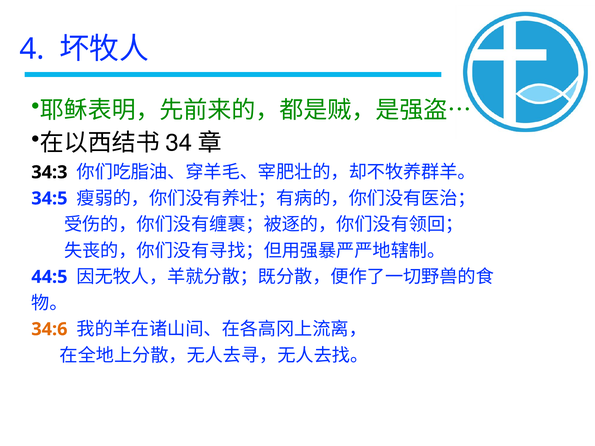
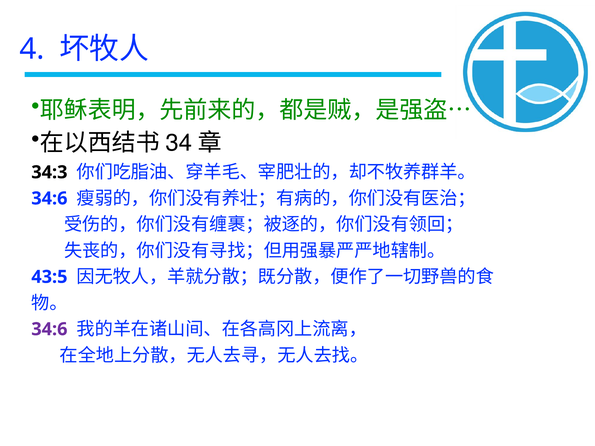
34:5 at (49, 199): 34:5 -> 34:6
44:5: 44:5 -> 43:5
34:6 at (49, 329) colour: orange -> purple
